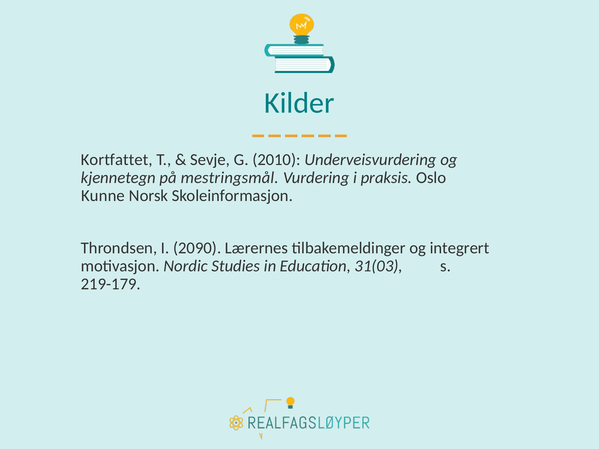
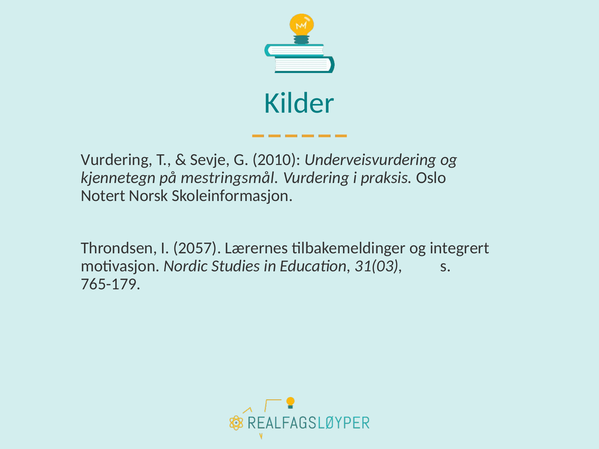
Kortfattet at (117, 160): Kortfattet -> Vurdering
Kunne: Kunne -> Notert
2090: 2090 -> 2057
219-179: 219-179 -> 765-179
